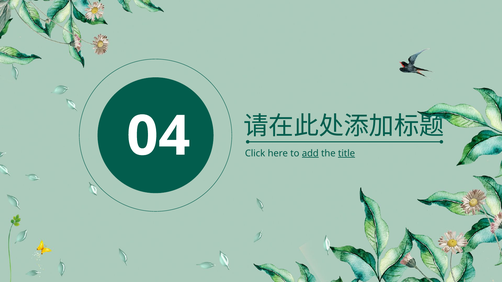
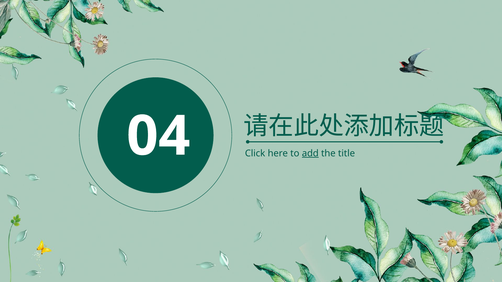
title underline: present -> none
